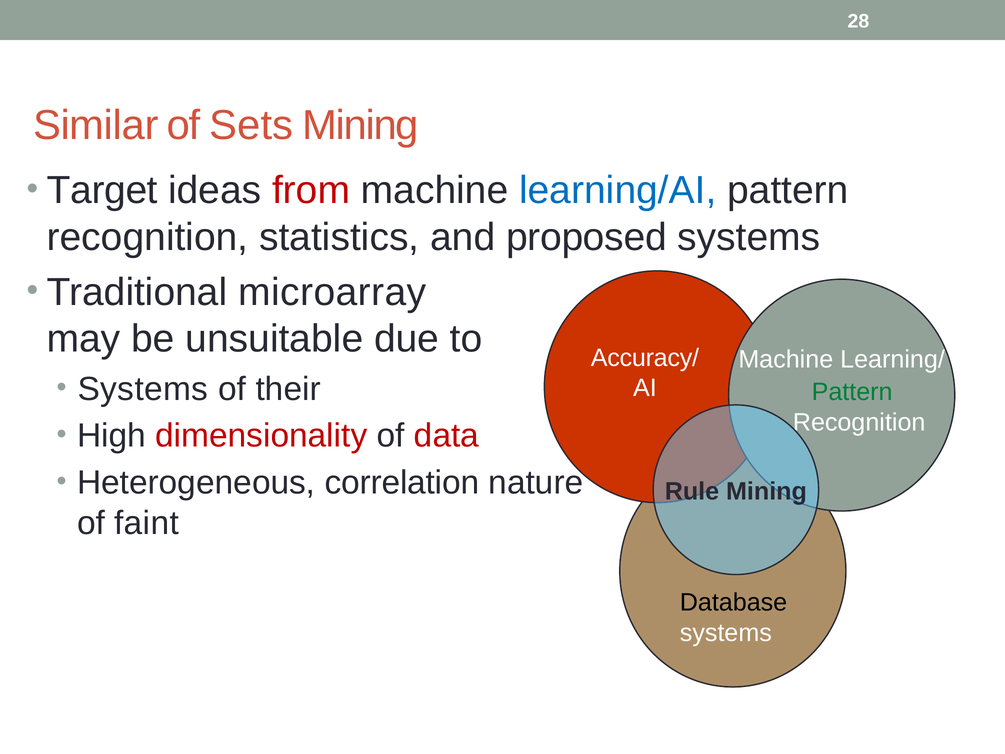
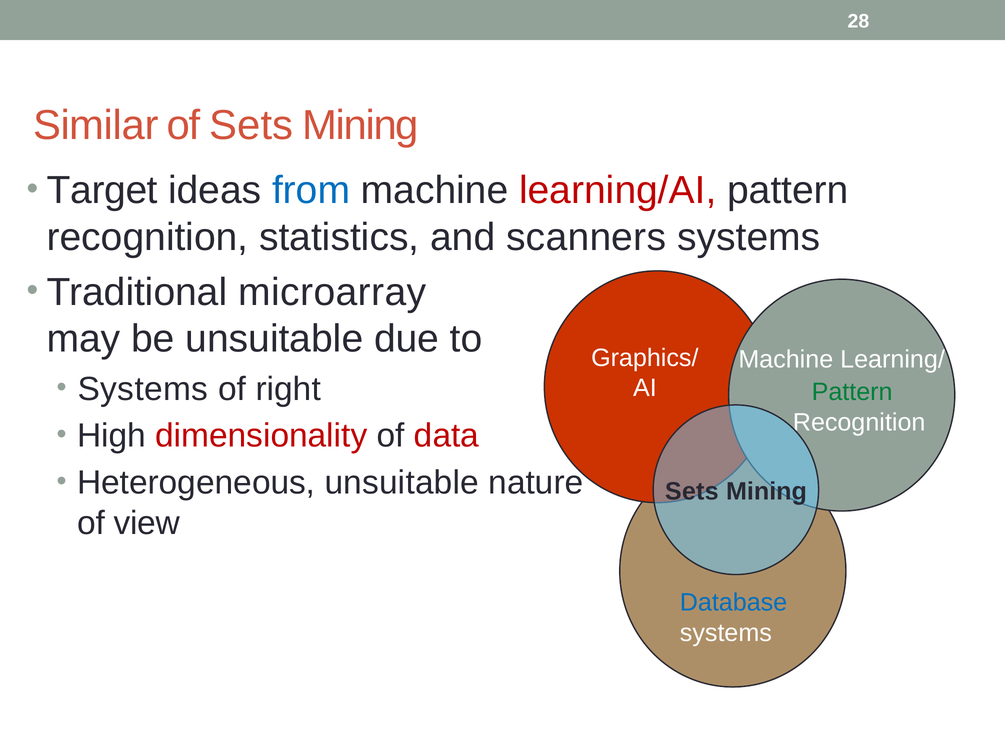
from colour: red -> blue
learning/AI colour: blue -> red
proposed: proposed -> scanners
Accuracy/: Accuracy/ -> Graphics/
their: their -> right
Heterogeneous correlation: correlation -> unsuitable
Rule at (692, 491): Rule -> Sets
faint: faint -> view
Database colour: black -> blue
